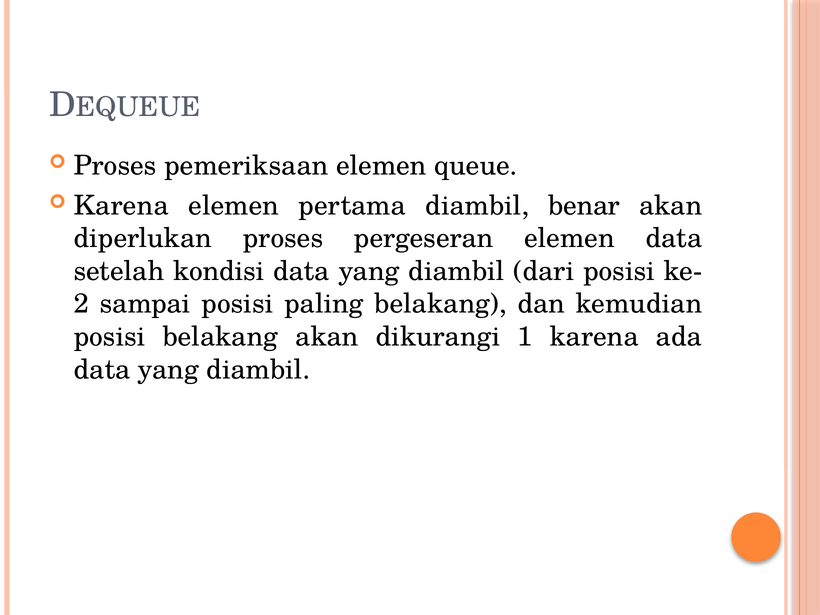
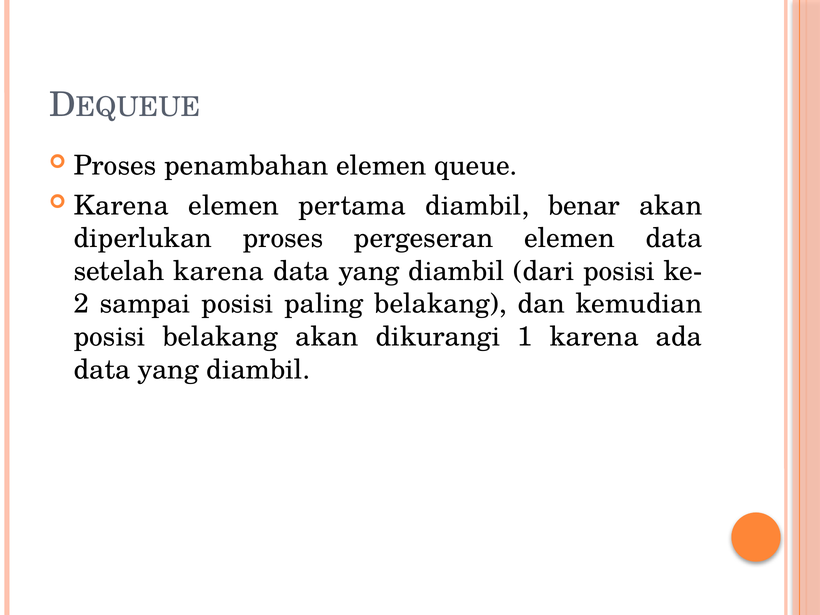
pemeriksaan: pemeriksaan -> penambahan
setelah kondisi: kondisi -> karena
